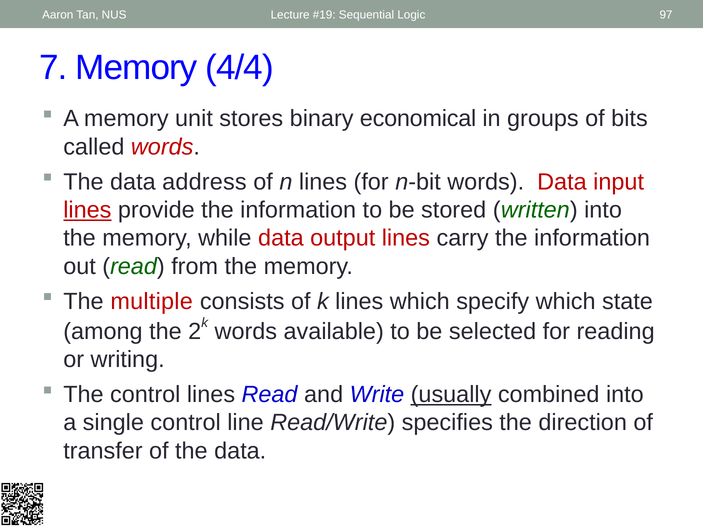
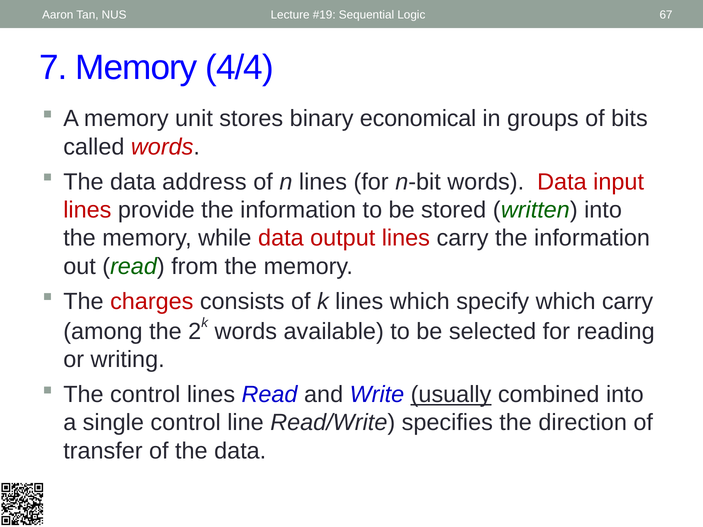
97: 97 -> 67
lines at (87, 210) underline: present -> none
multiple: multiple -> charges
which state: state -> carry
